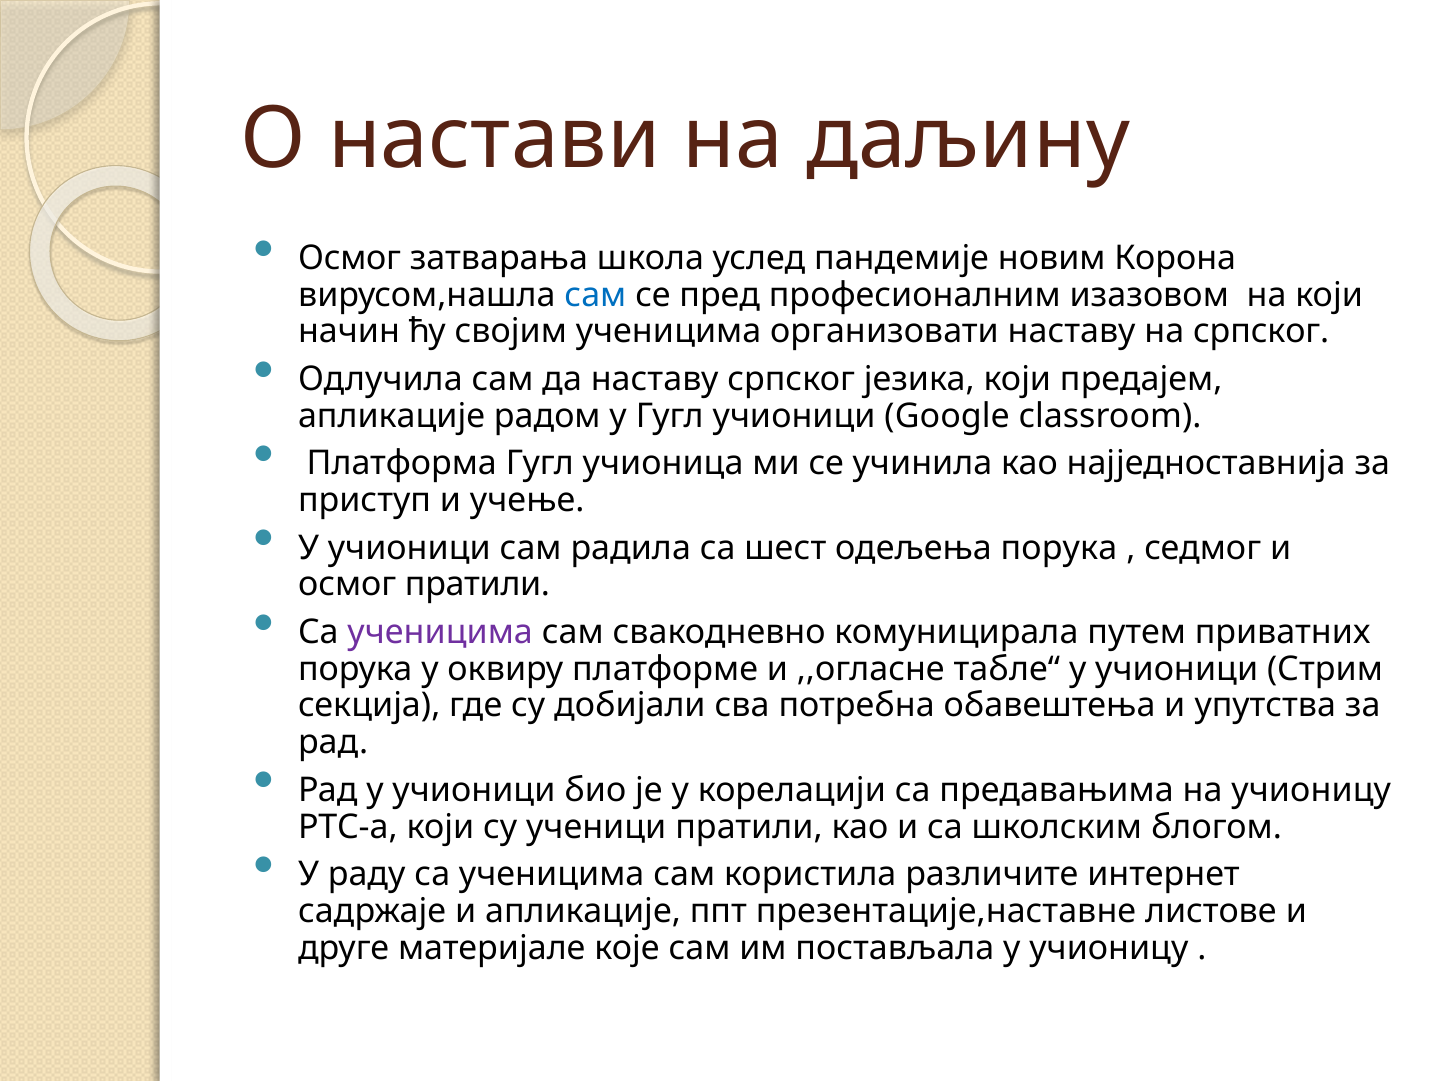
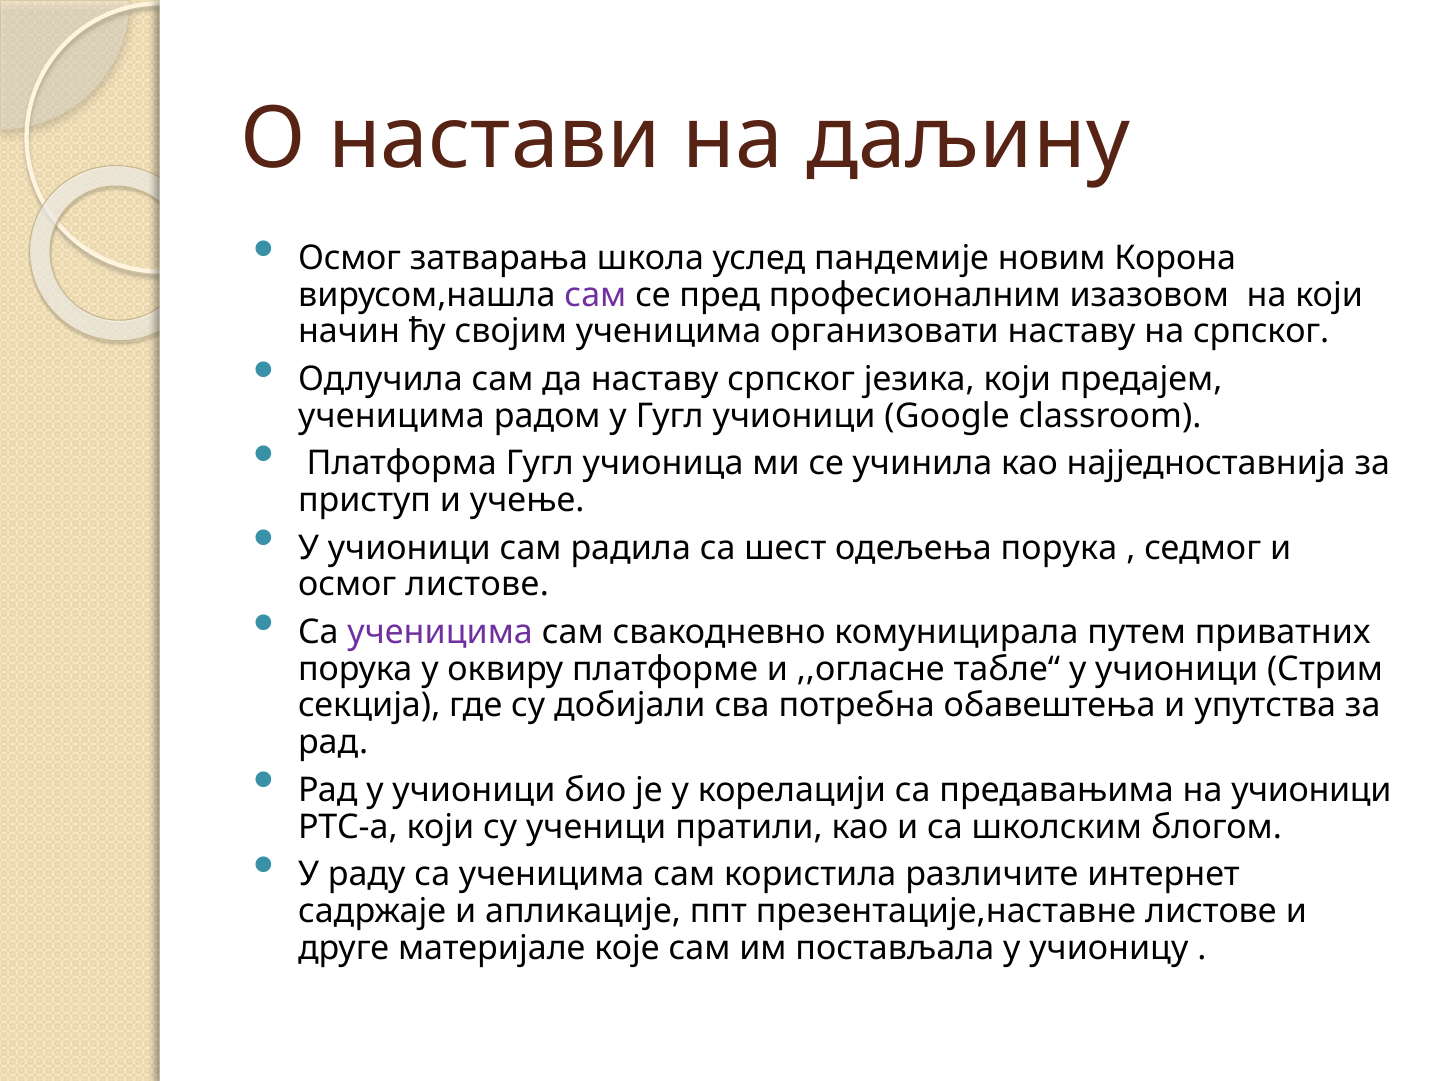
сам at (595, 295) colour: blue -> purple
апликације at (392, 416): апликације -> ученицима
осмог пратили: пратили -> листове
на учионицу: учионицу -> учионици
